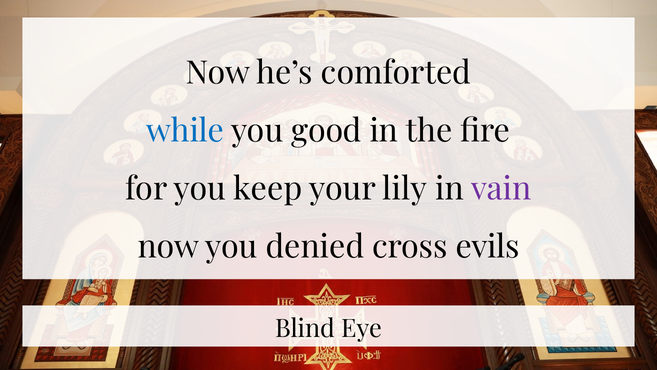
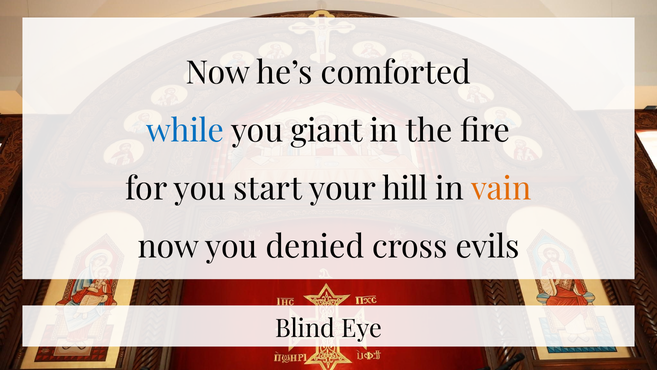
good: good -> giant
keep: keep -> start
lily: lily -> hill
vain colour: purple -> orange
